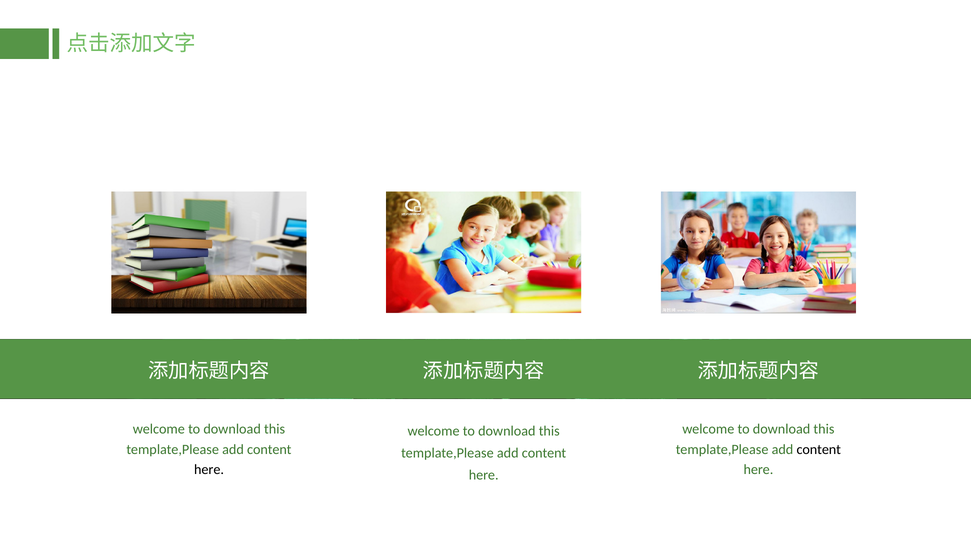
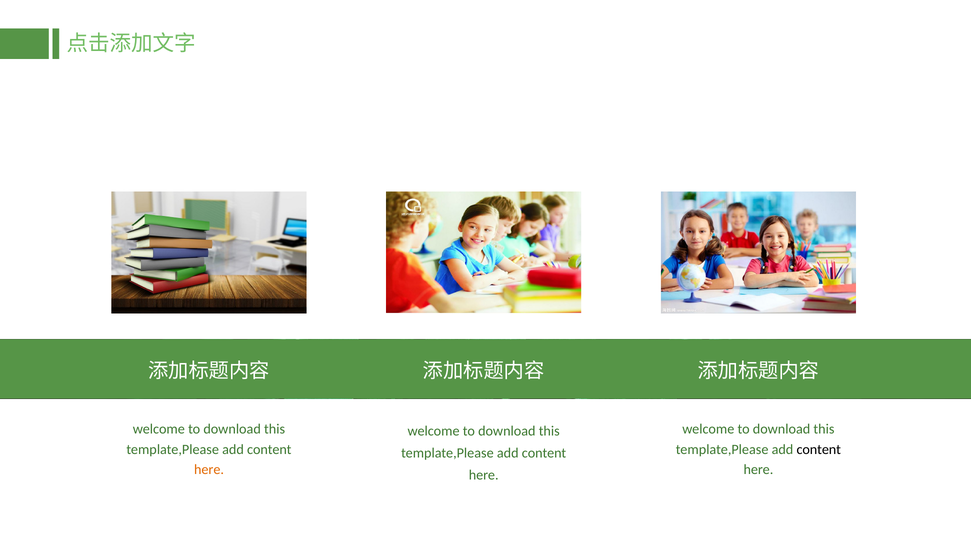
here at (209, 470) colour: black -> orange
